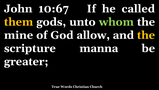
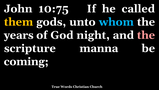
10:67: 10:67 -> 10:75
whom colour: light green -> light blue
mine: mine -> years
allow: allow -> night
the at (146, 35) colour: yellow -> pink
greater: greater -> coming
